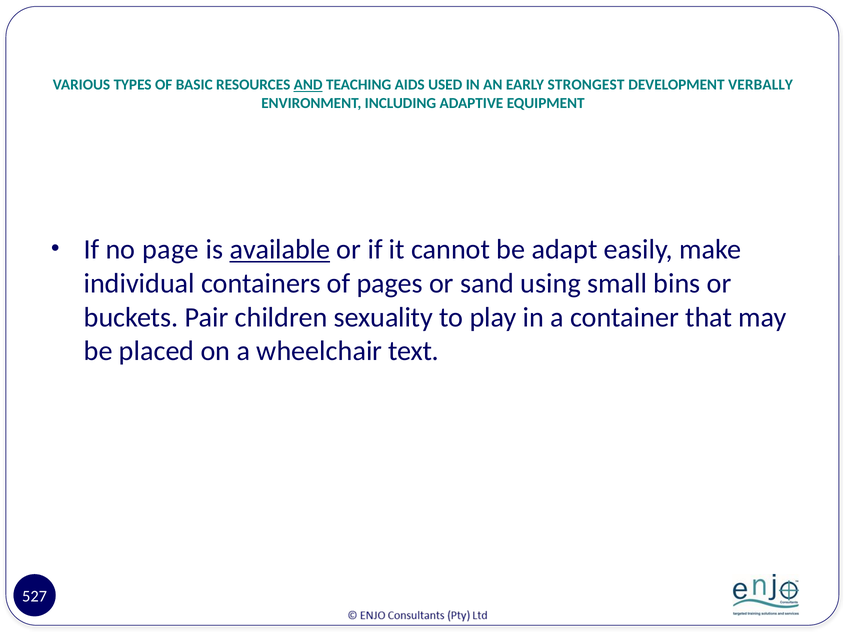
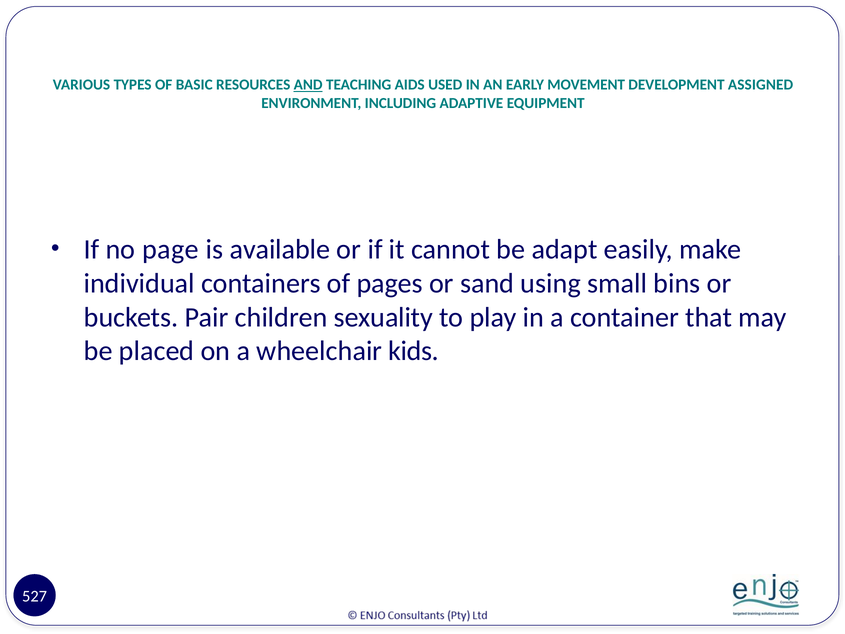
STRONGEST: STRONGEST -> MOVEMENT
VERBALLY: VERBALLY -> ASSIGNED
available underline: present -> none
text: text -> kids
